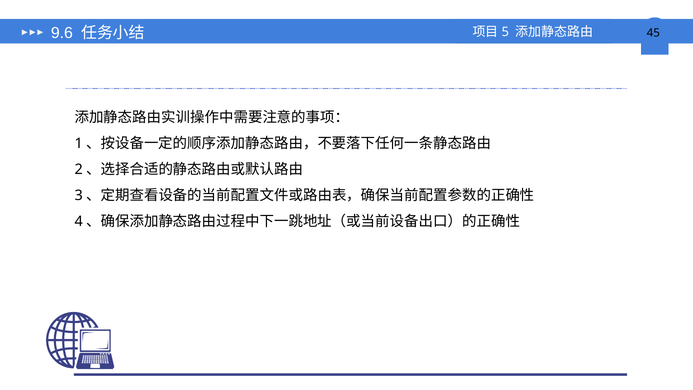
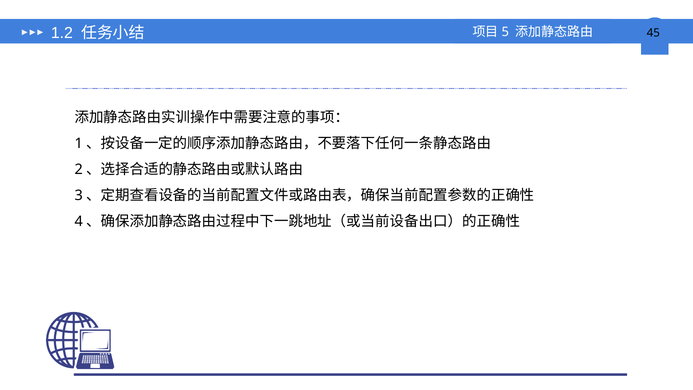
9.6: 9.6 -> 1.2
